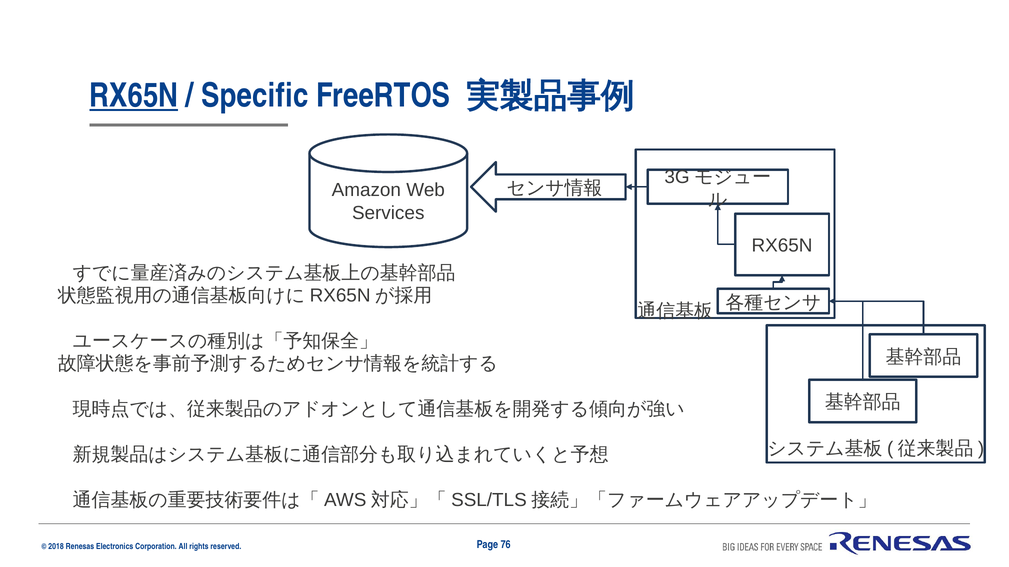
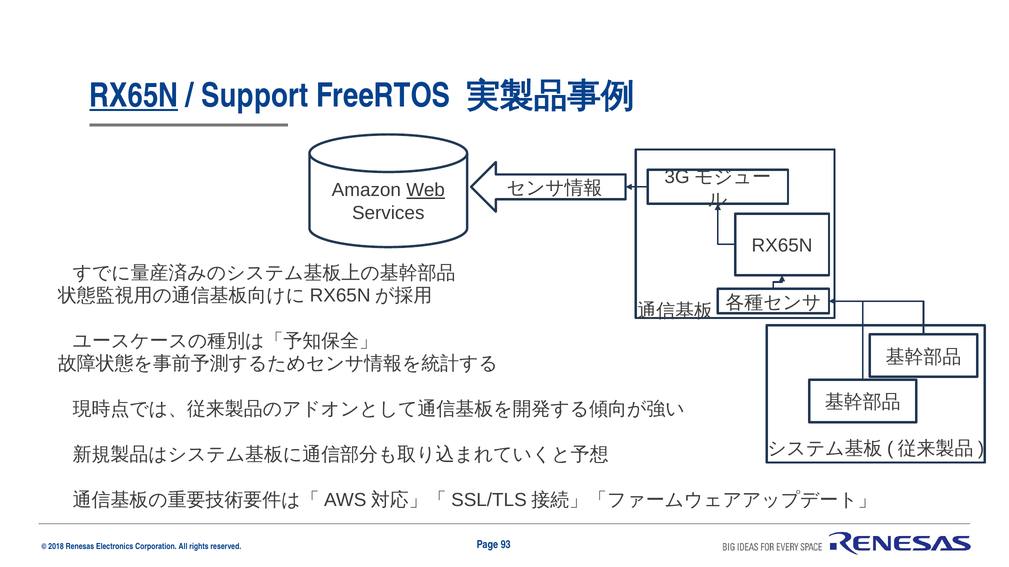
Specific: Specific -> Support
Web underline: none -> present
76: 76 -> 93
